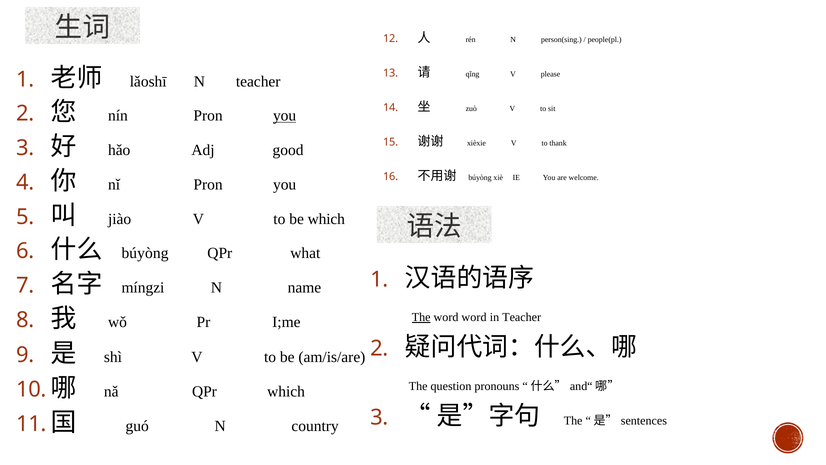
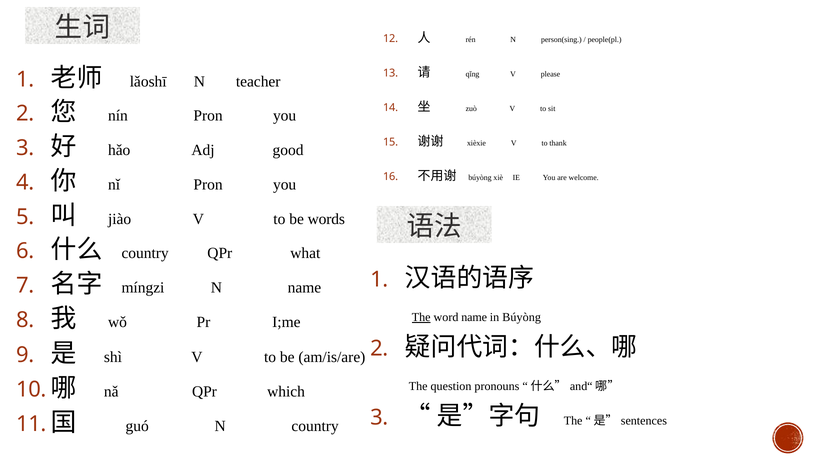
you at (285, 116) underline: present -> none
be which: which -> words
búyòng at (145, 253): búyòng -> country
word word: word -> name
in Teacher: Teacher -> Búyòng
